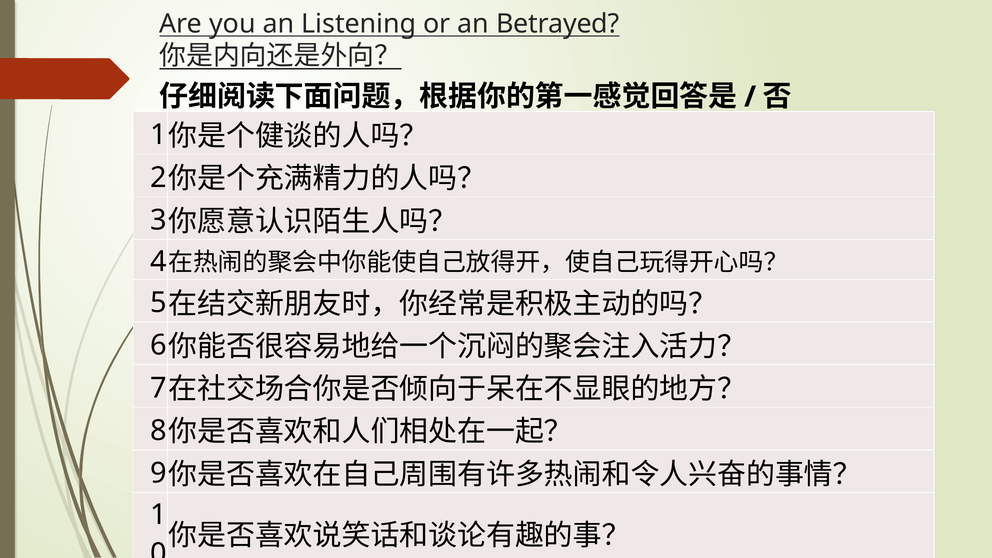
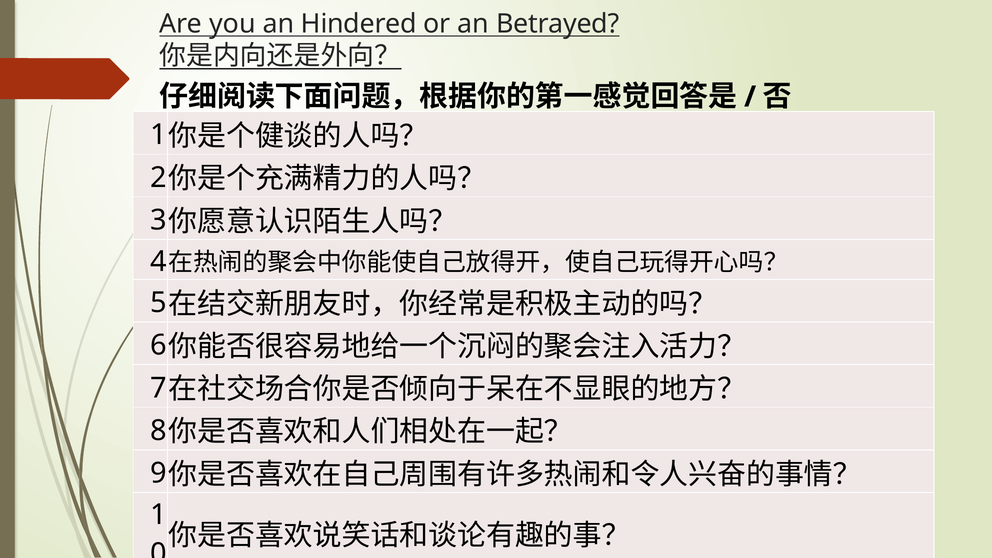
Listening: Listening -> Hindered
